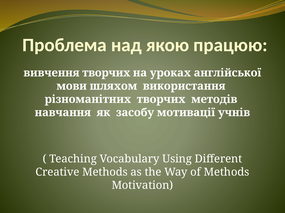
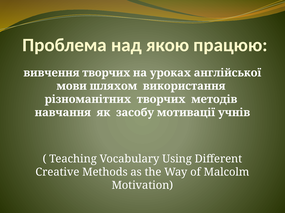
of Methods: Methods -> Malcolm
